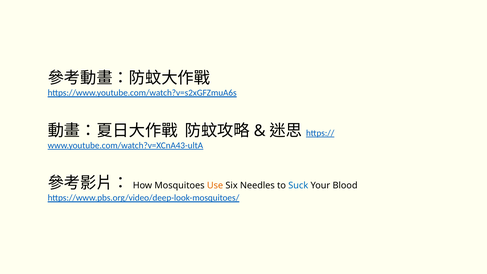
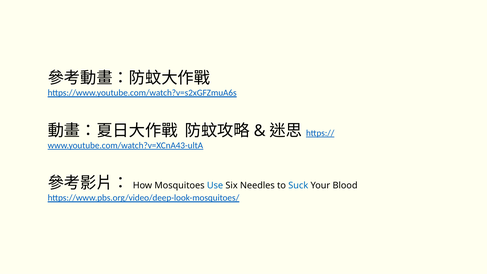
Use colour: orange -> blue
